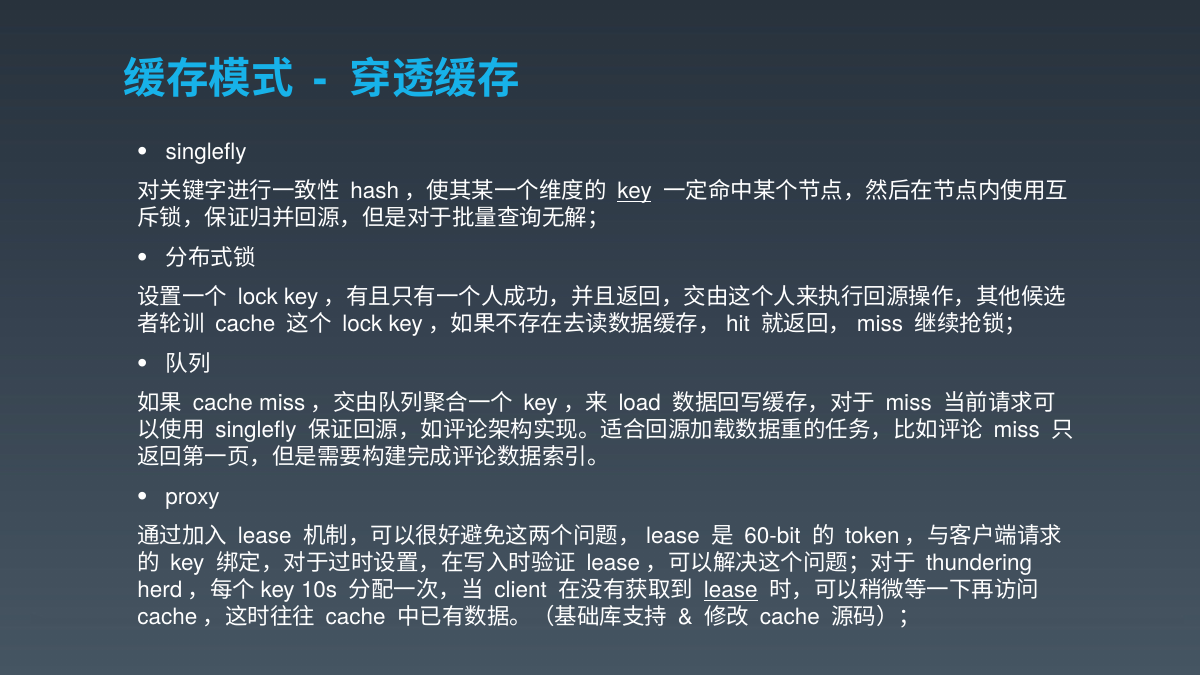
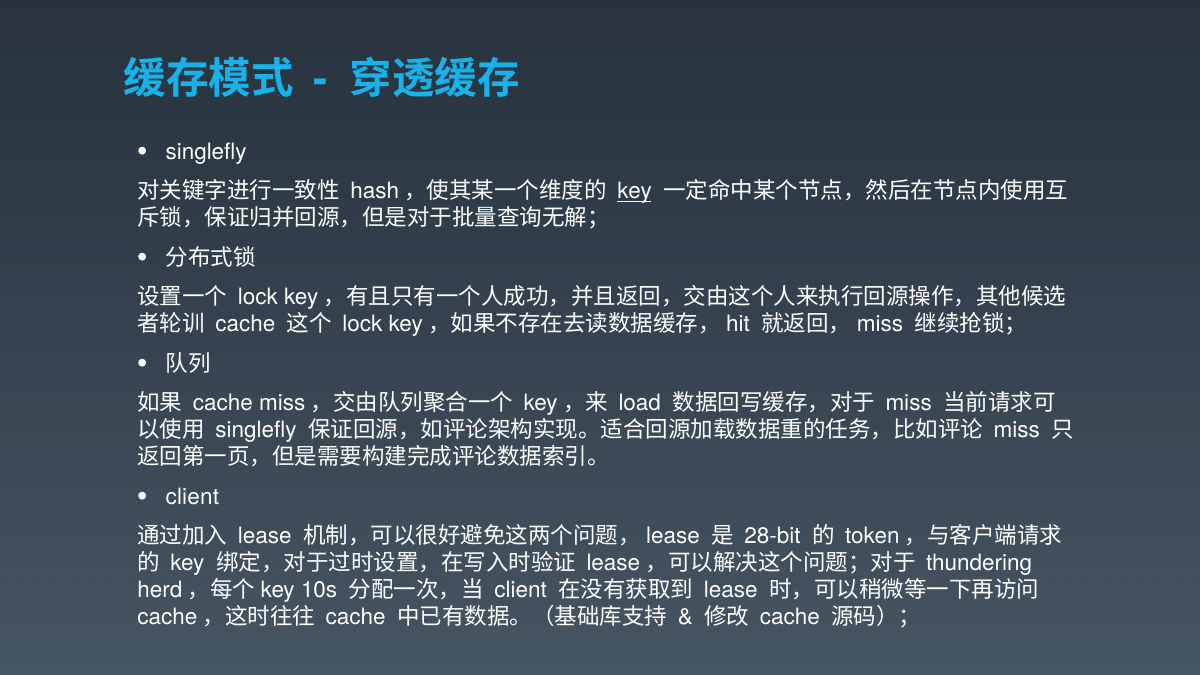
proxy at (193, 497): proxy -> client
60-bit: 60-bit -> 28-bit
lease at (731, 591) underline: present -> none
